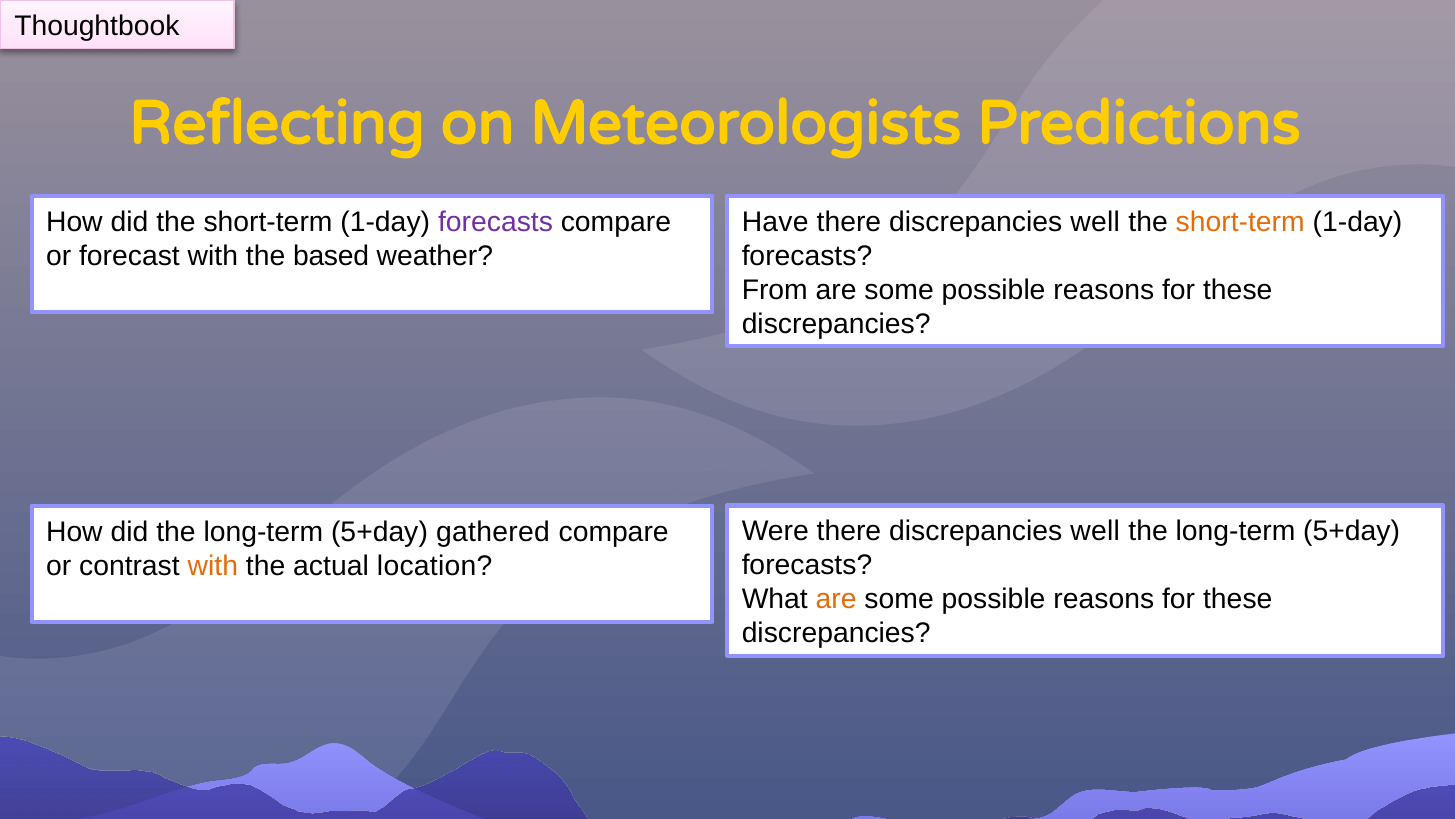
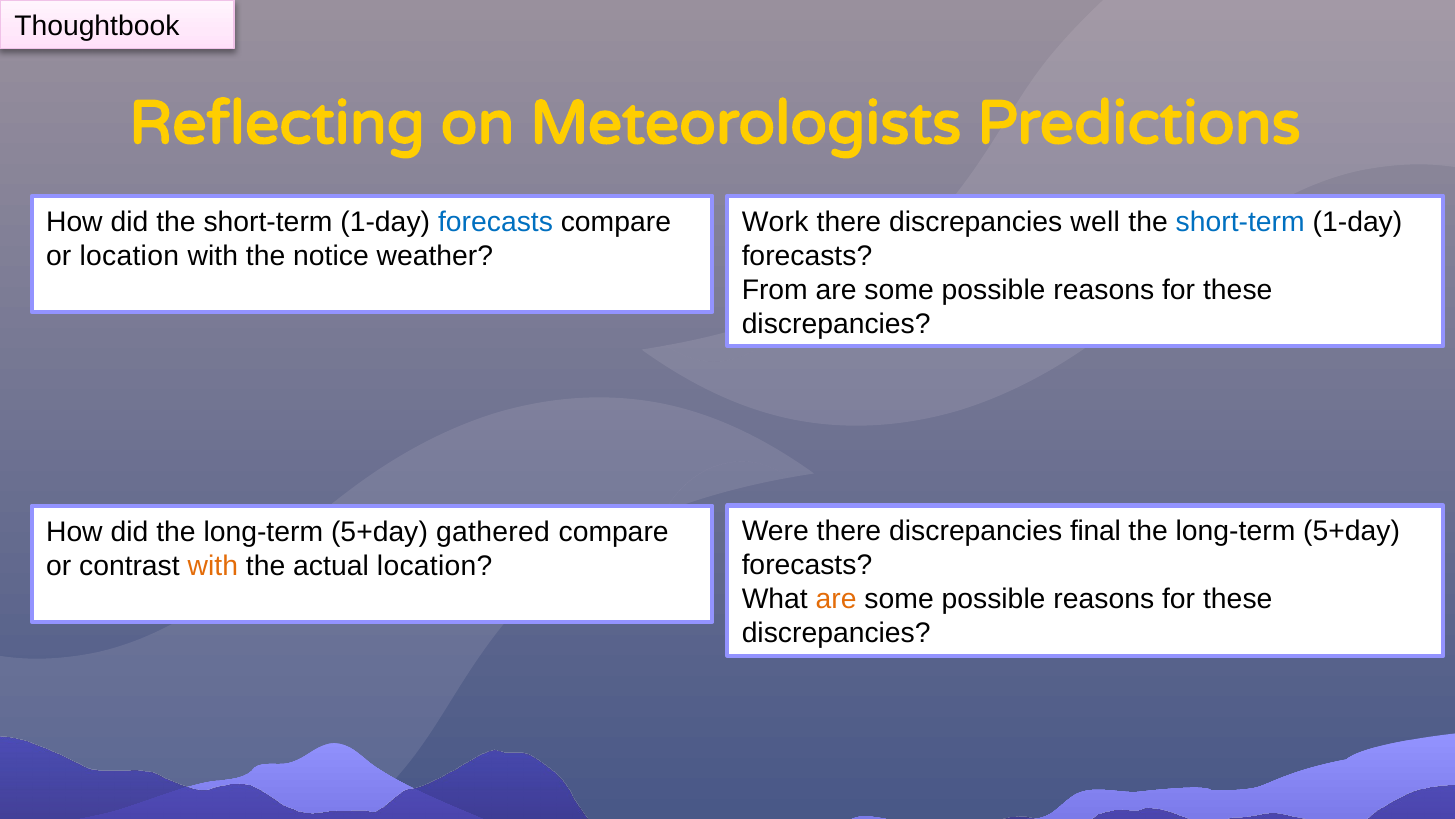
forecasts at (496, 222) colour: purple -> blue
Have: Have -> Work
short-term at (1240, 222) colour: orange -> blue
or forecast: forecast -> location
based: based -> notice
Were there discrepancies well: well -> final
